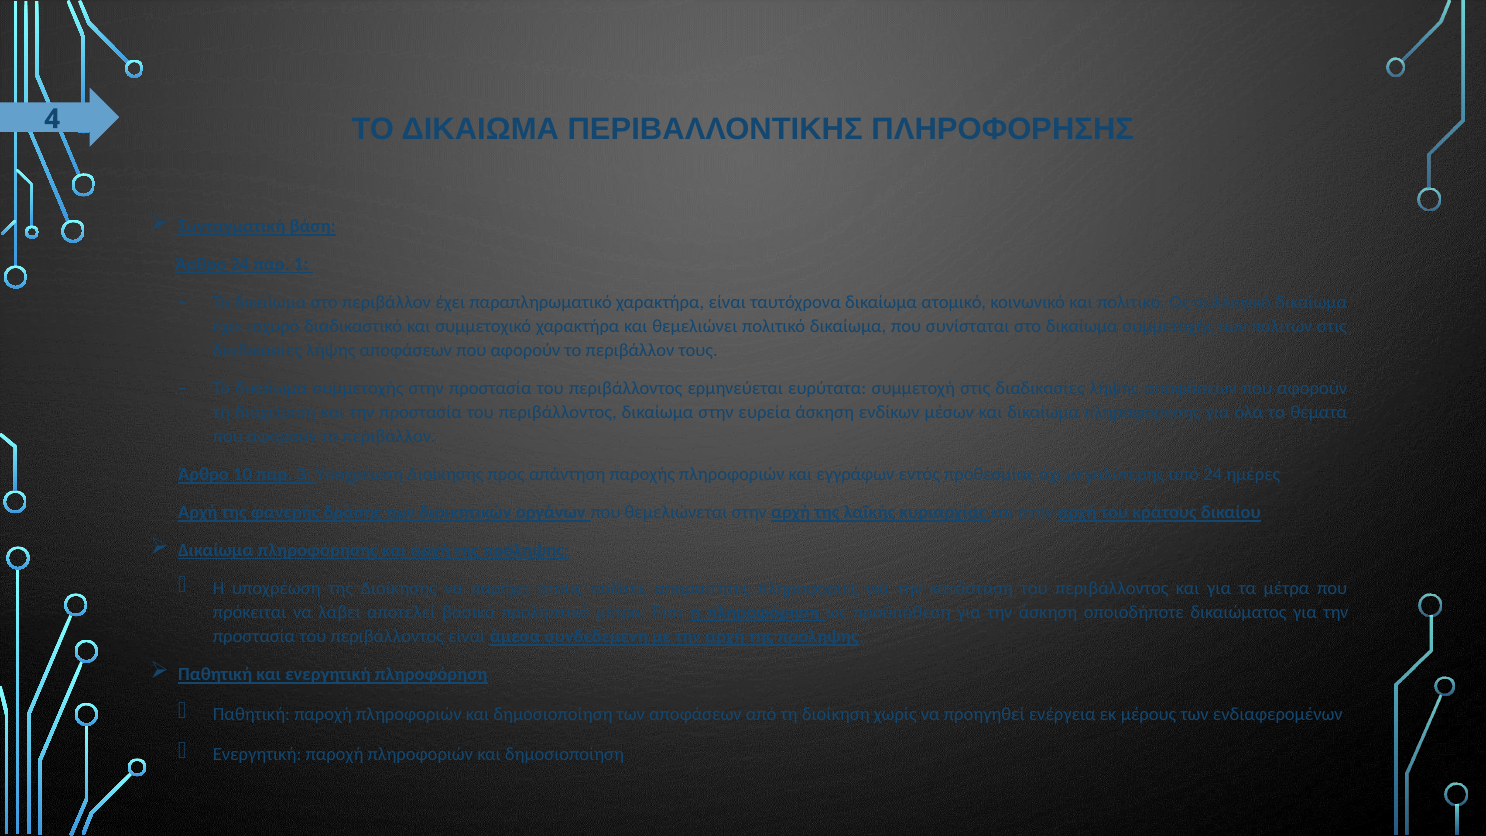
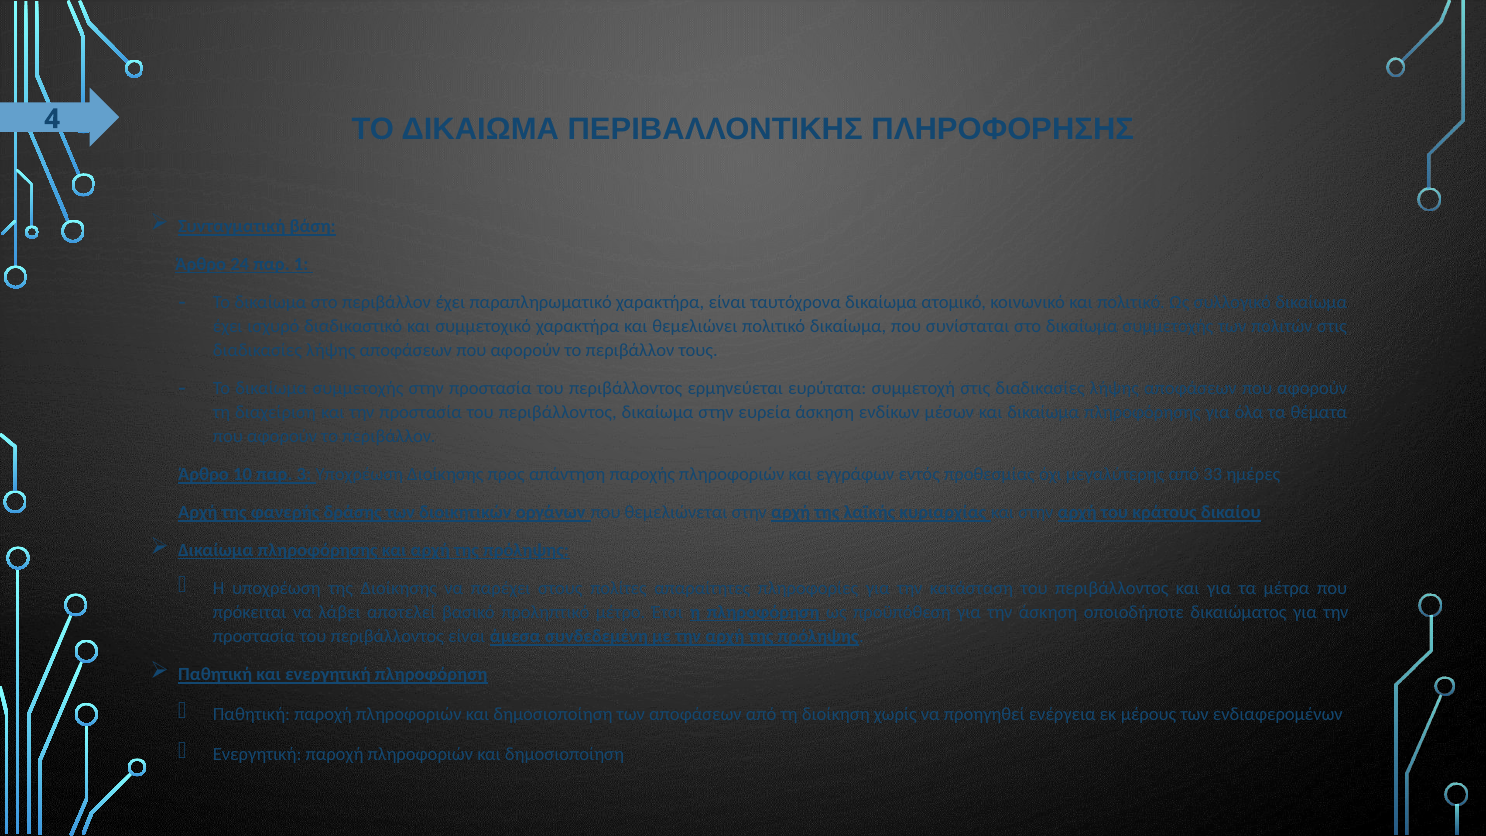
από 24: 24 -> 33
